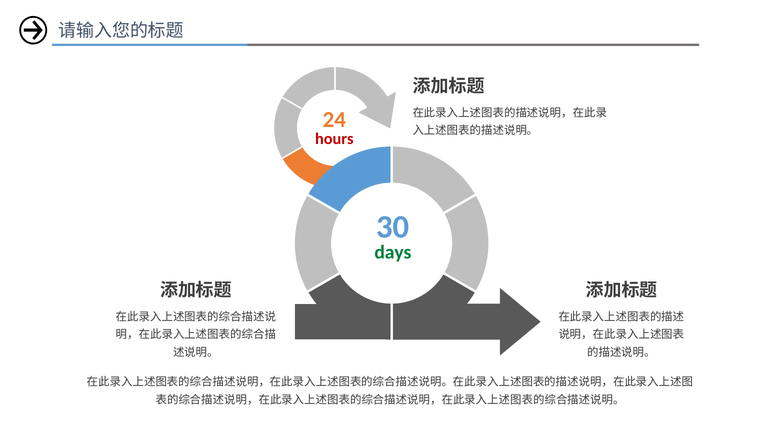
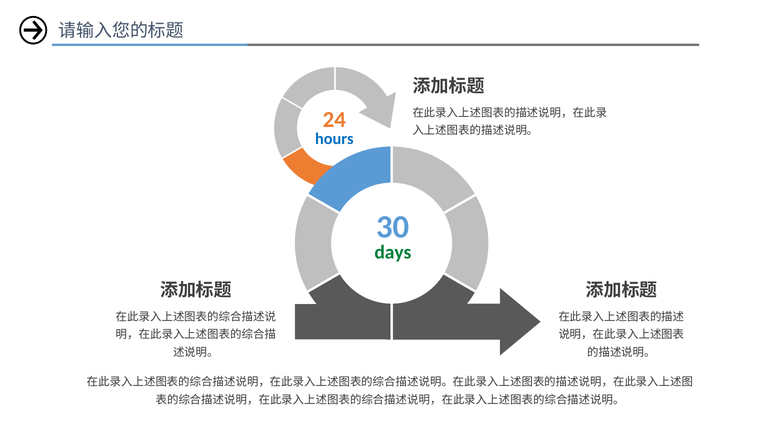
hours colour: red -> blue
